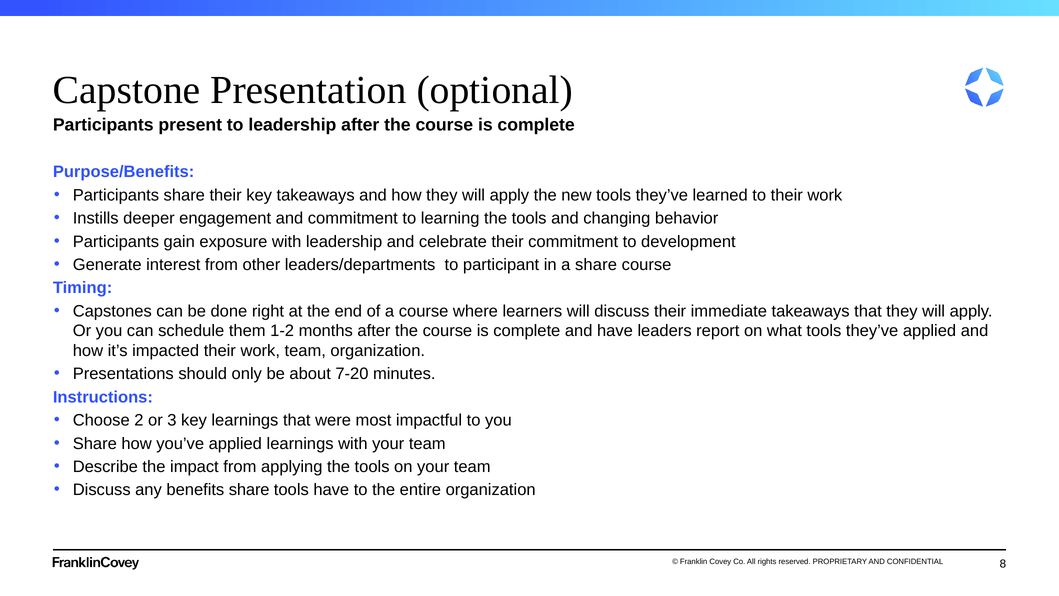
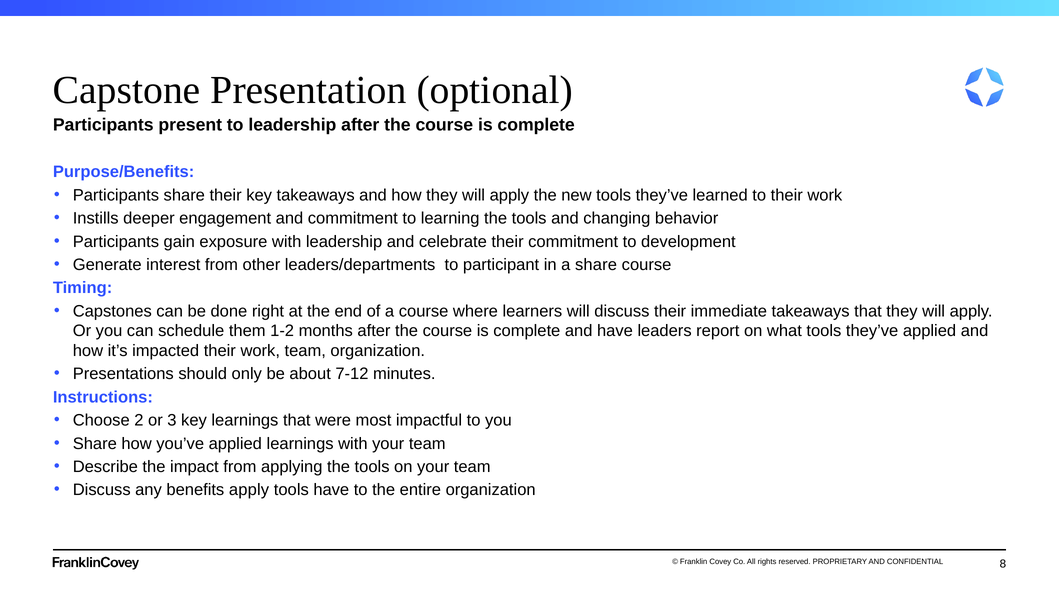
7-20: 7-20 -> 7-12
benefits share: share -> apply
